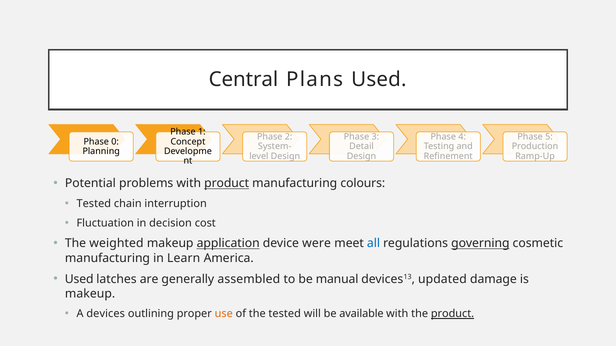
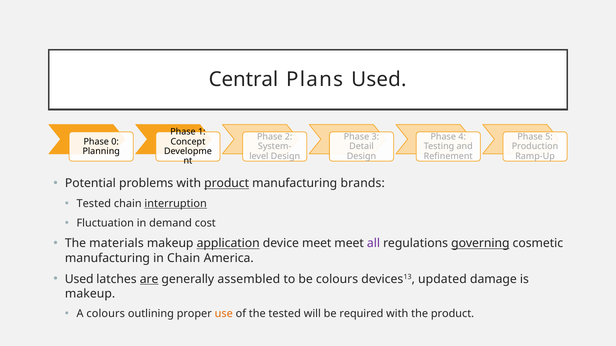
colours: colours -> brands
interruption underline: none -> present
decision: decision -> demand
weighted: weighted -> materials
device were: were -> meet
all colour: blue -> purple
in Learn: Learn -> Chain
are underline: none -> present
be manual: manual -> colours
A devices: devices -> colours
available: available -> required
product at (453, 314) underline: present -> none
